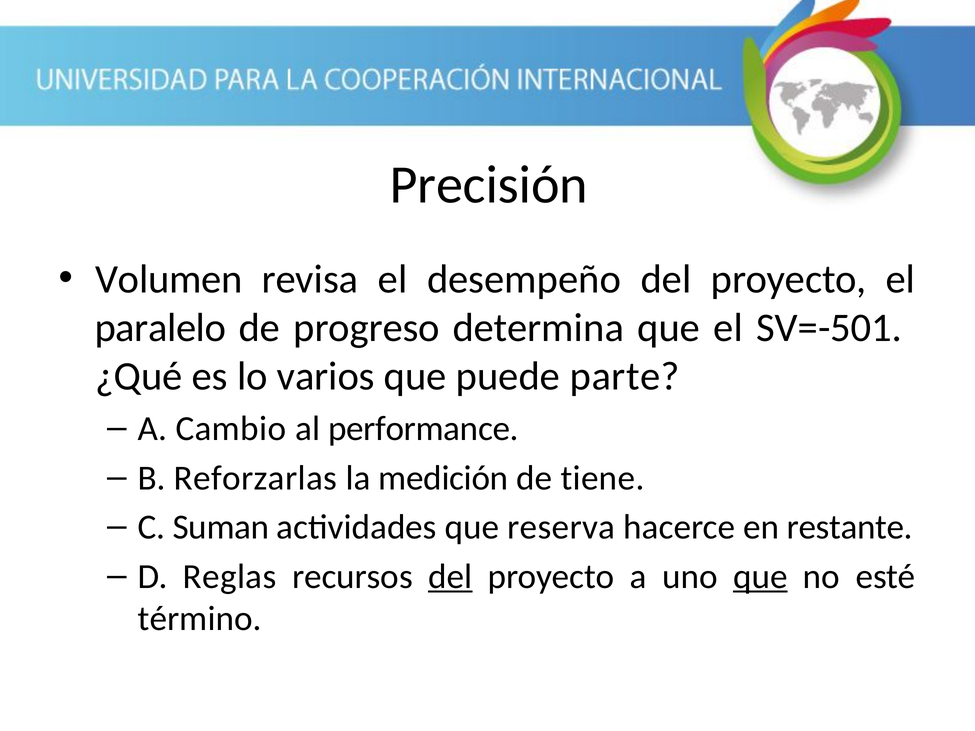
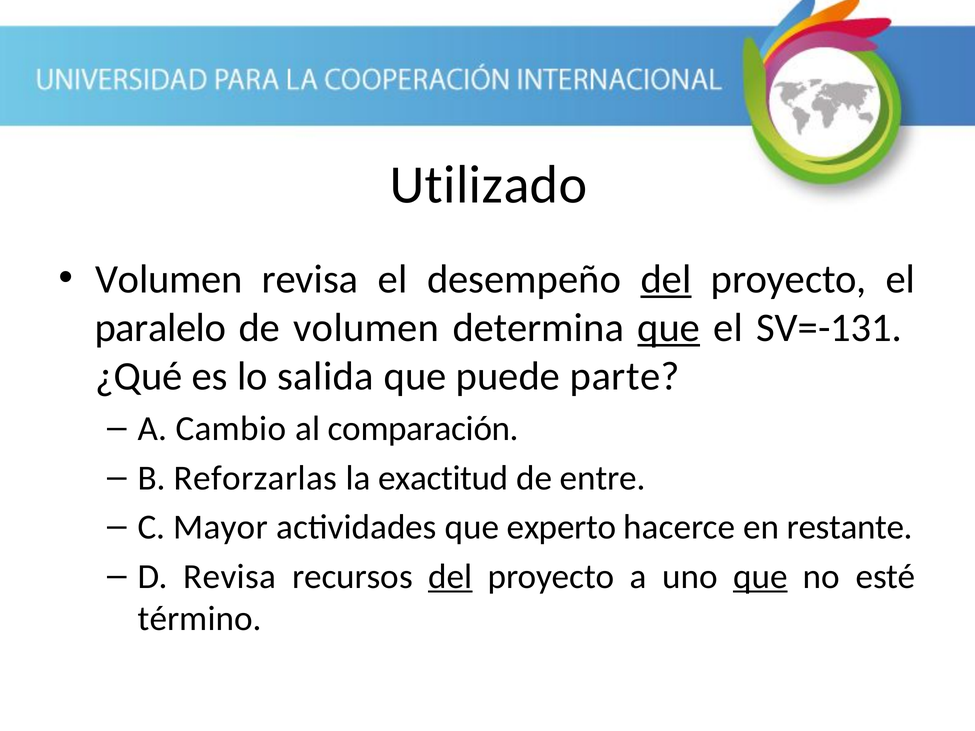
Precisión: Precisión -> Utilizado
del at (666, 279) underline: none -> present
de progreso: progreso -> volumen
que at (669, 328) underline: none -> present
SV=-501: SV=-501 -> SV=-131
varios: varios -> salida
performance: performance -> comparación
medición: medición -> exactitud
tiene: tiene -> entre
Suman: Suman -> Mayor
reserva: reserva -> experto
D Reglas: Reglas -> Revisa
